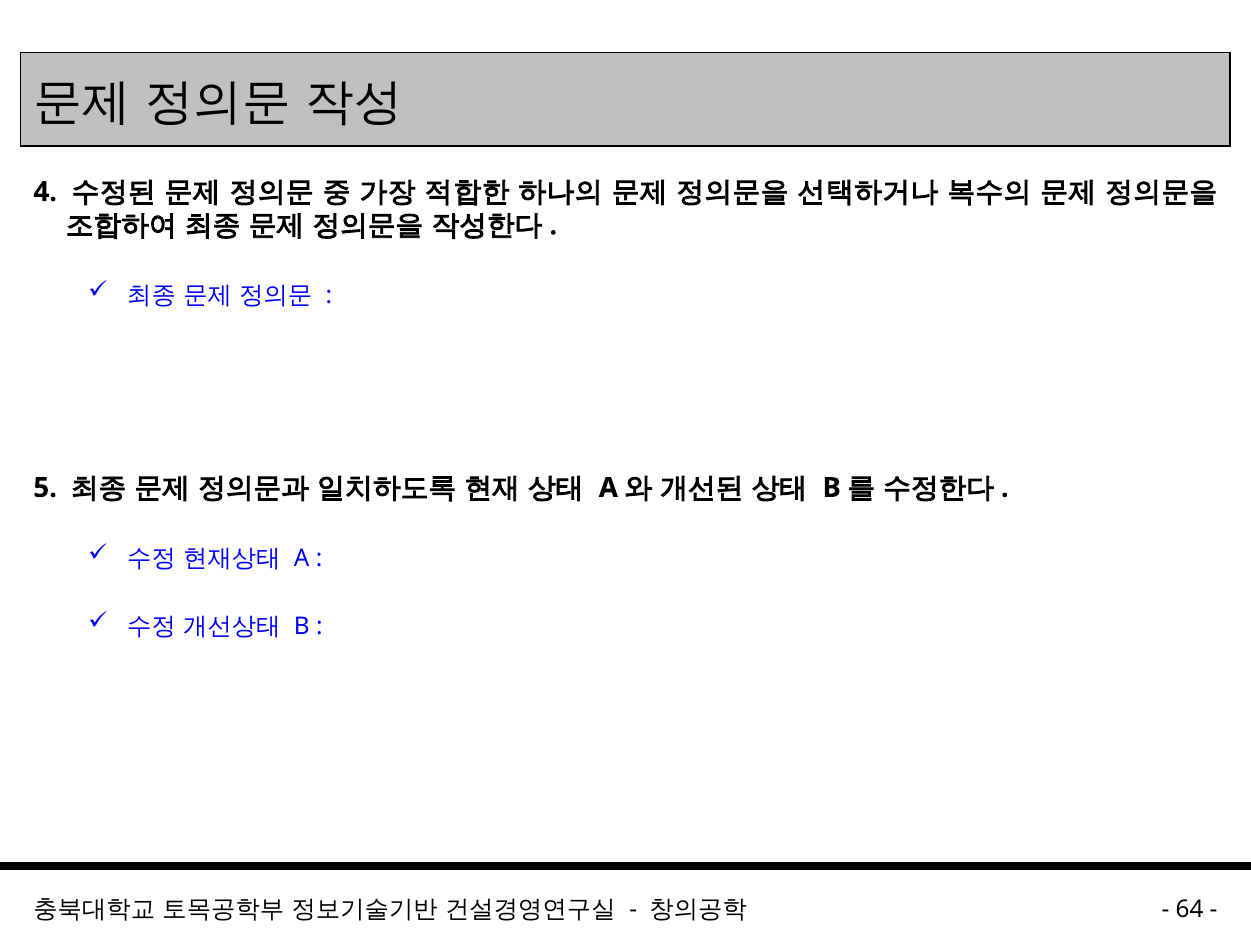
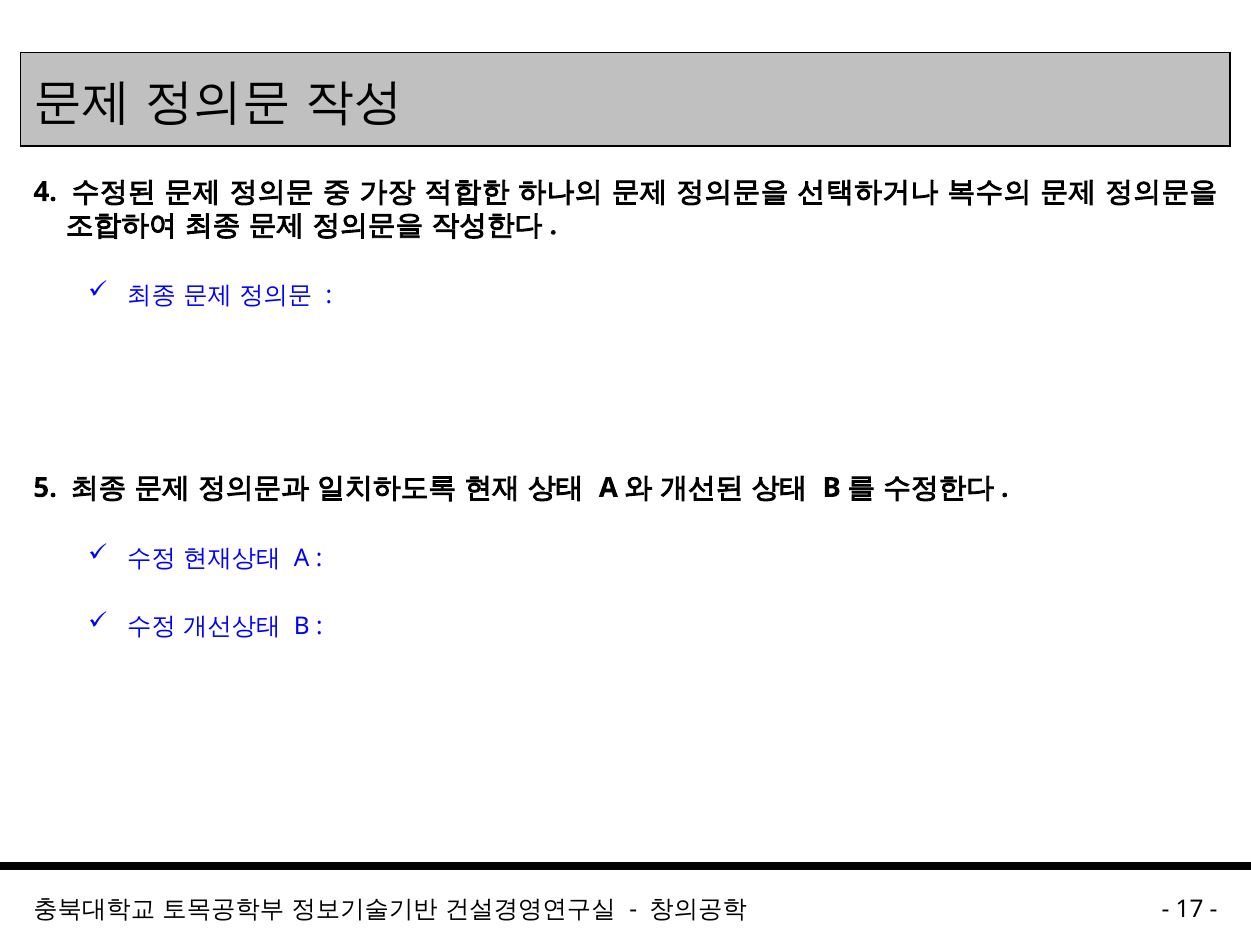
64: 64 -> 17
